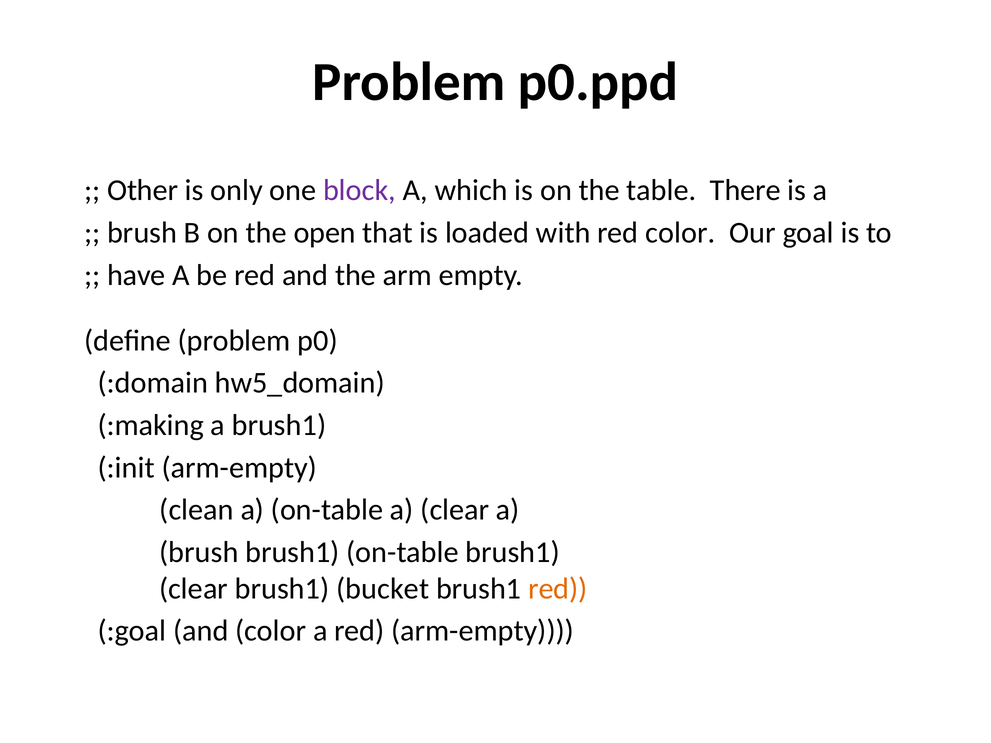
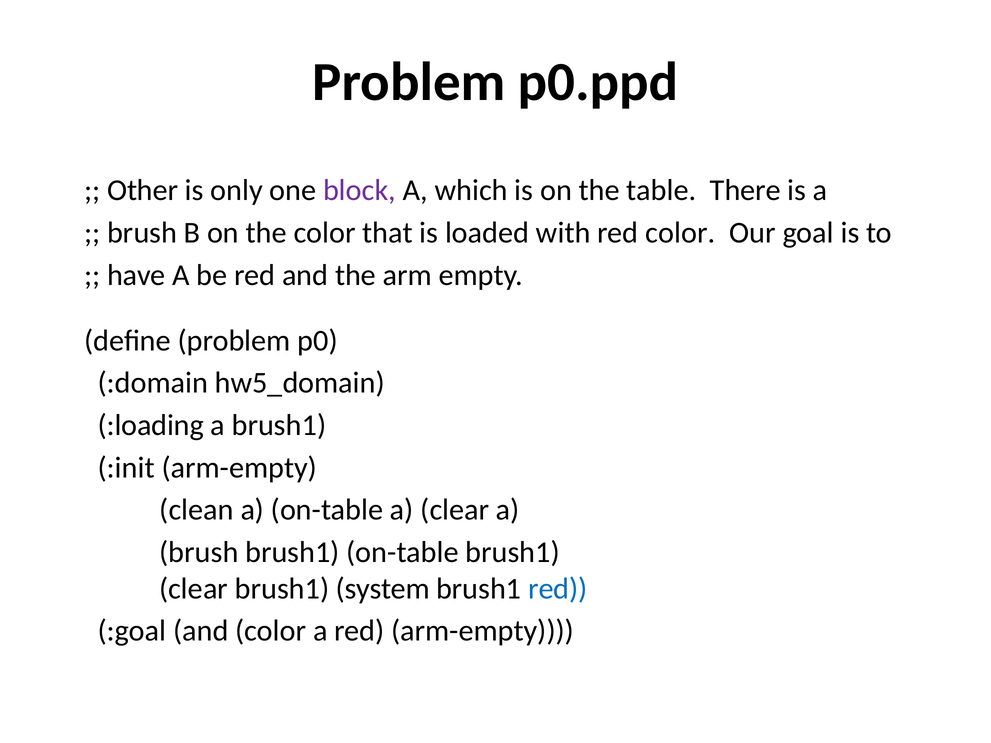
the open: open -> color
:making: :making -> :loading
bucket: bucket -> system
red at (558, 589) colour: orange -> blue
